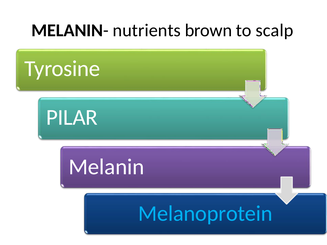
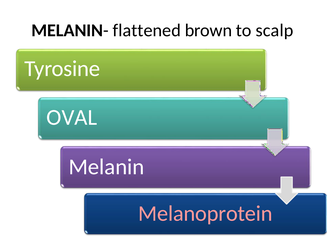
nutrients: nutrients -> flattened
PILAR: PILAR -> OVAL
Melanoprotein colour: light blue -> pink
